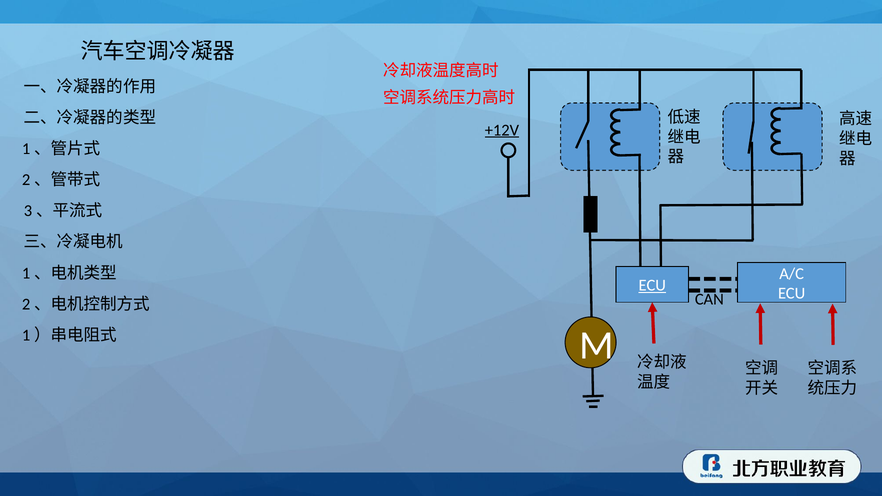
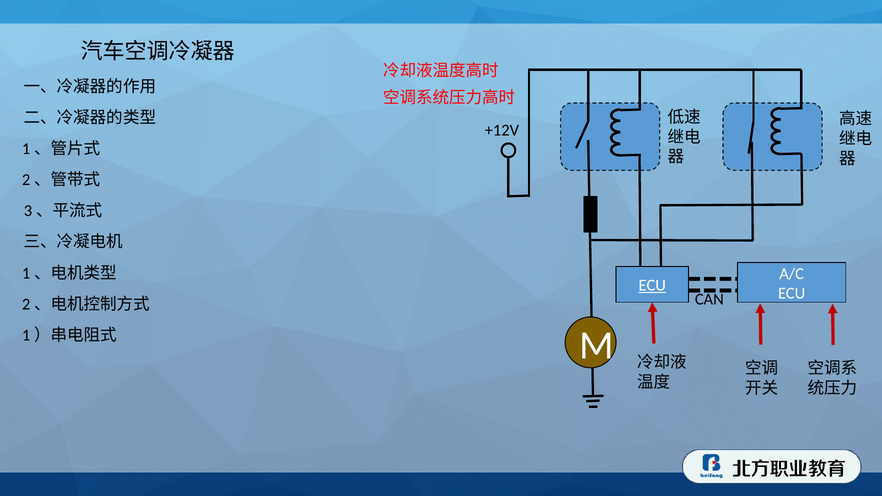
+12V underline: present -> none
